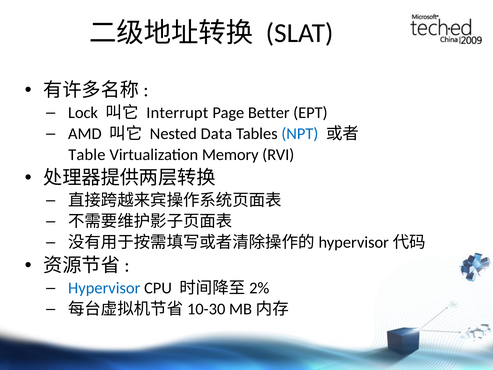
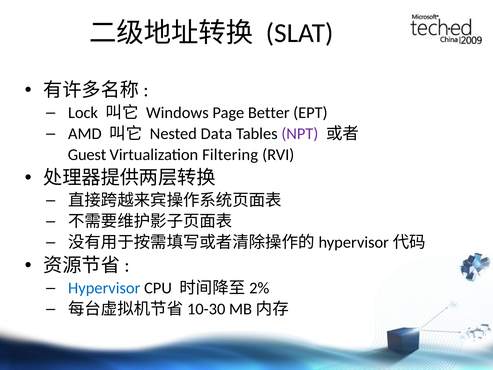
Interrupt: Interrupt -> Windows
NPT colour: blue -> purple
Table: Table -> Guest
Memory: Memory -> Filtering
